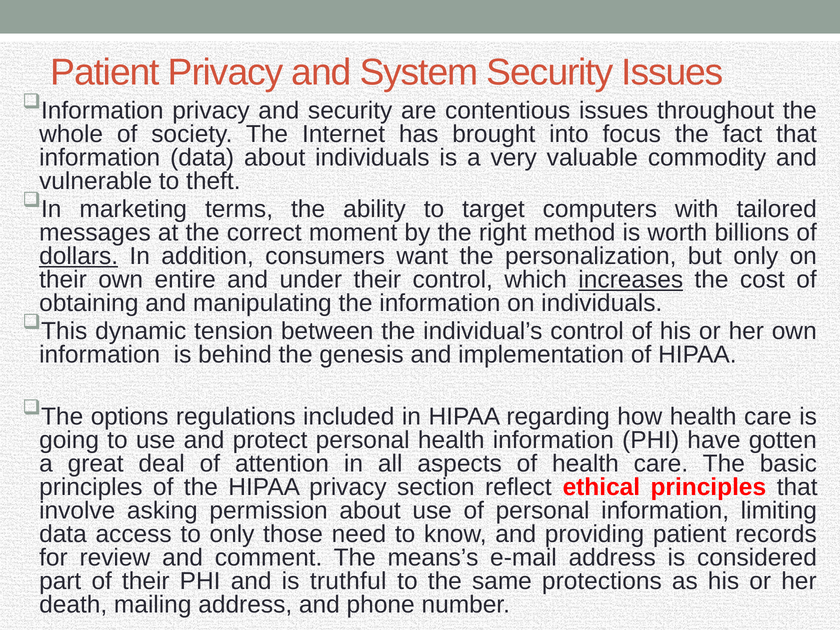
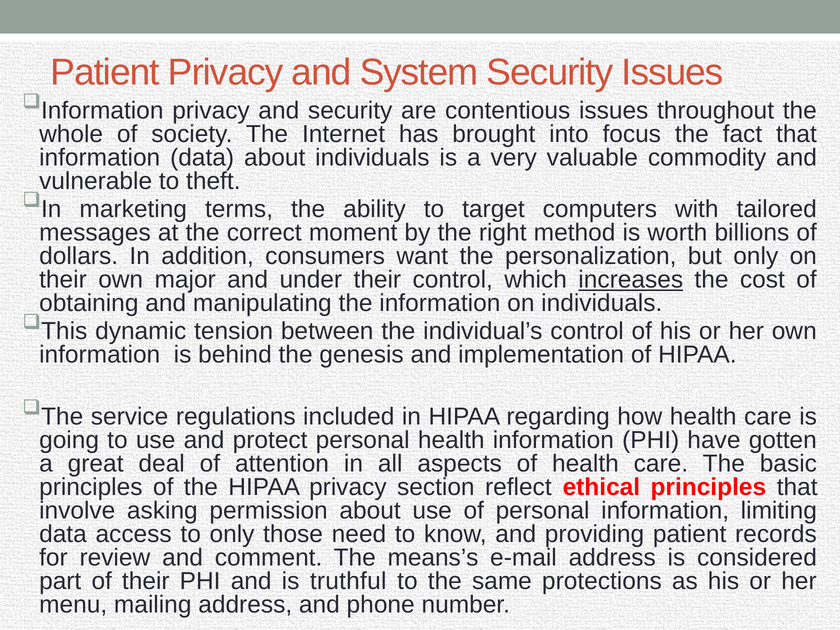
dollars underline: present -> none
entire: entire -> major
options: options -> service
death: death -> menu
